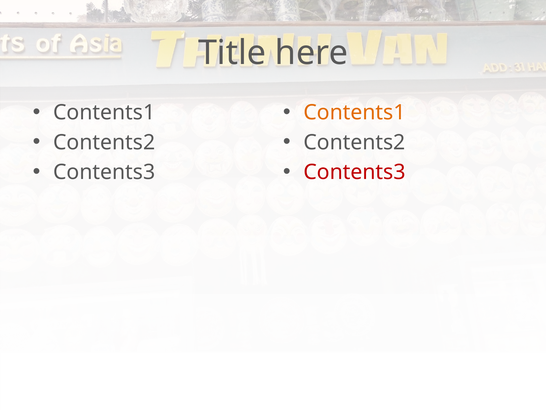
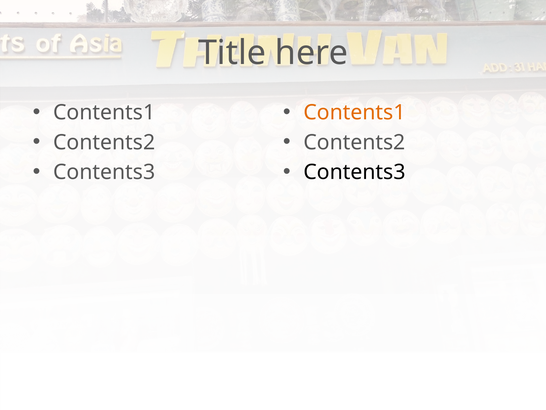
Contents3 at (354, 172) colour: red -> black
